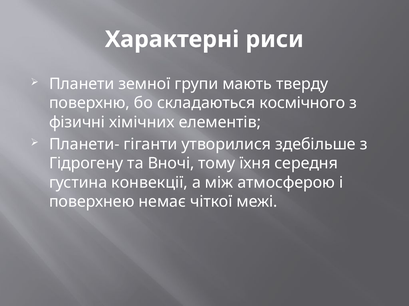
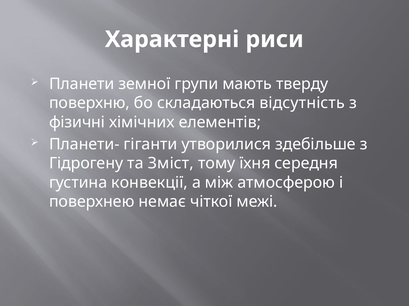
космічного: космічного -> відсутність
Вночі: Вночі -> Зміст
